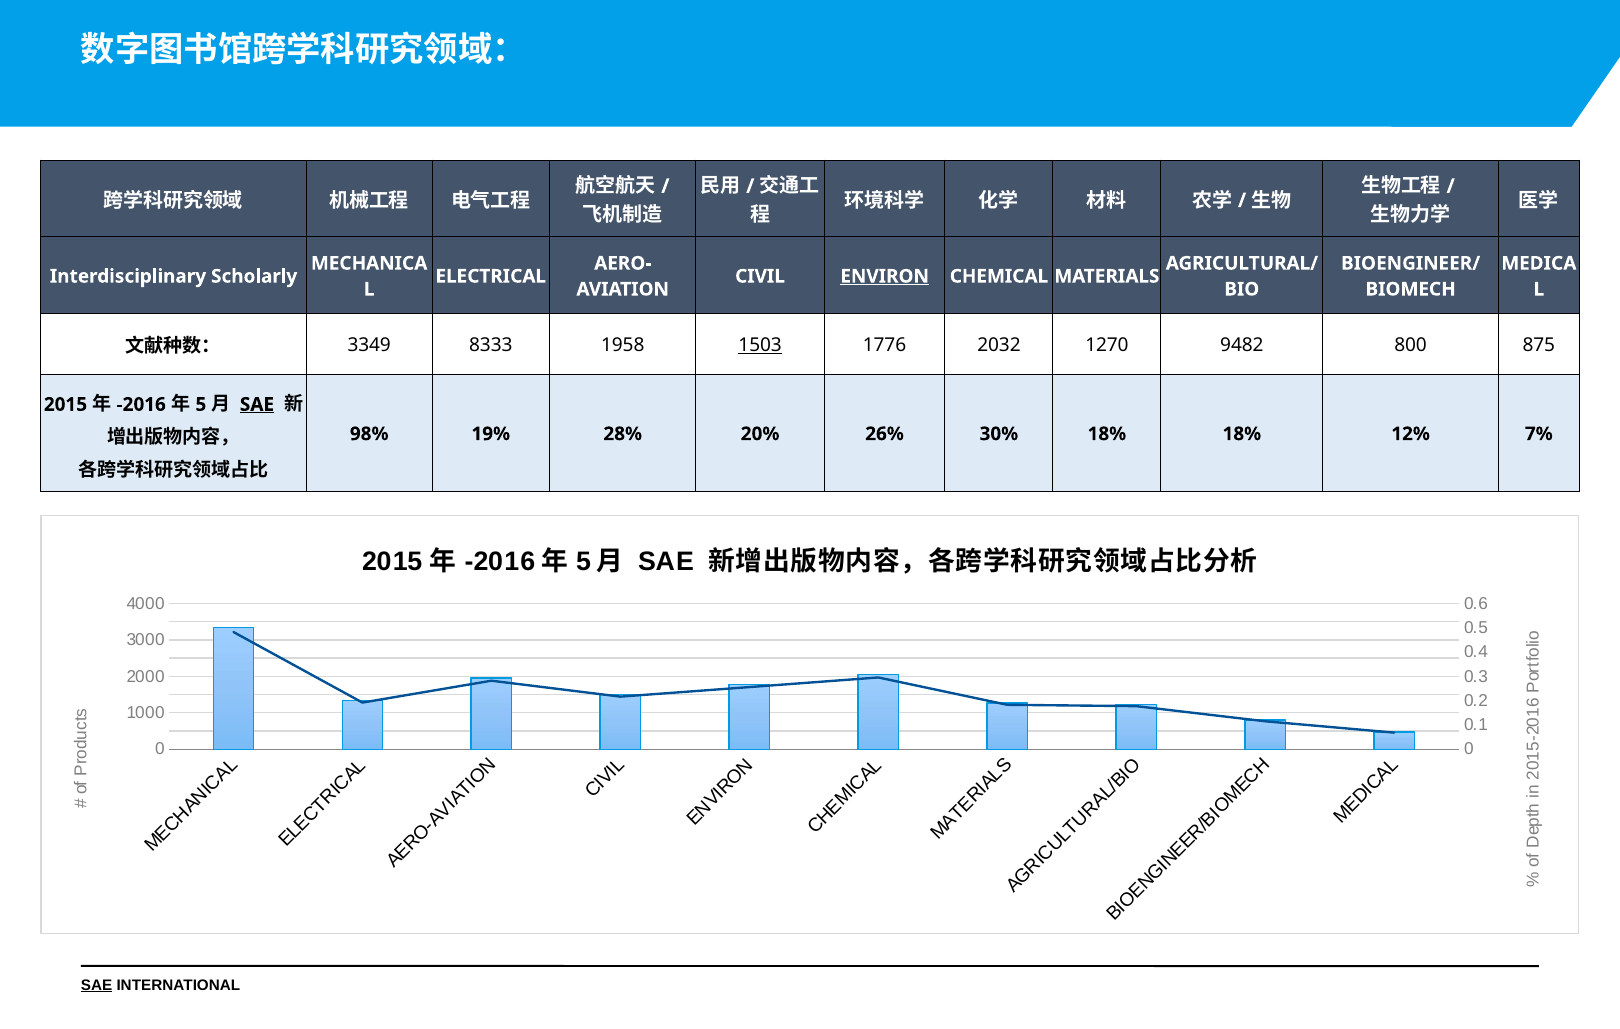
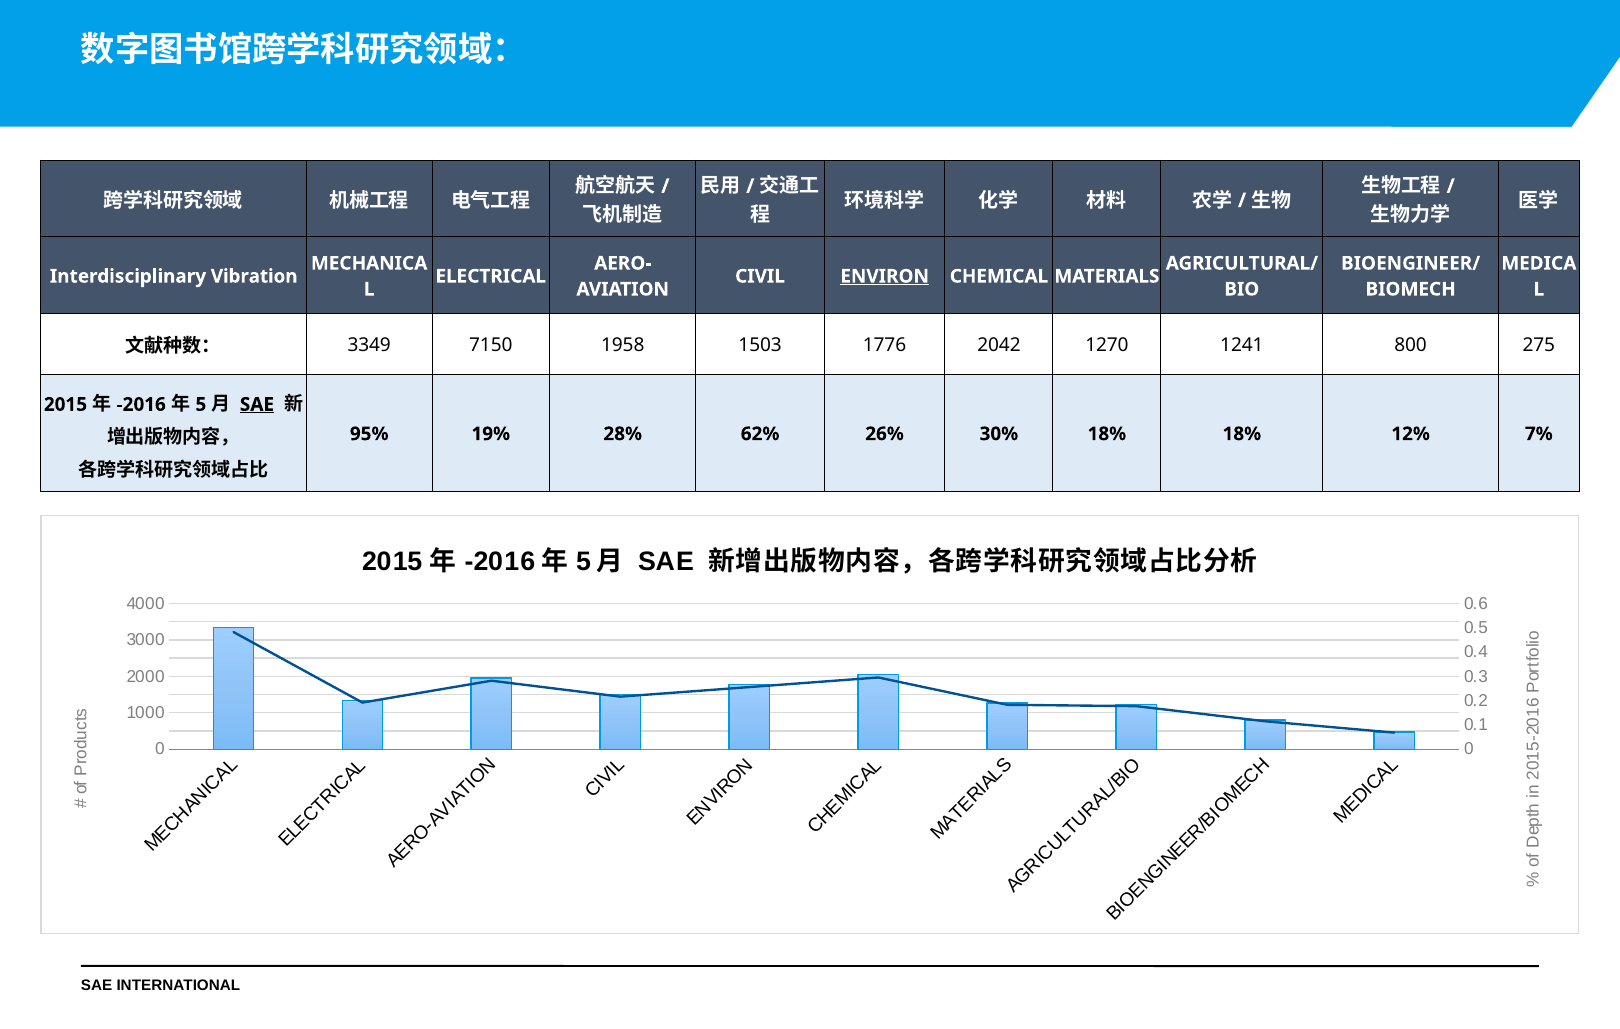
Scholarly: Scholarly -> Vibration
8333: 8333 -> 7150
1503 underline: present -> none
2032: 2032 -> 2042
9482: 9482 -> 1241
875: 875 -> 275
98%: 98% -> 95%
20%: 20% -> 62%
SAE at (97, 985) underline: present -> none
